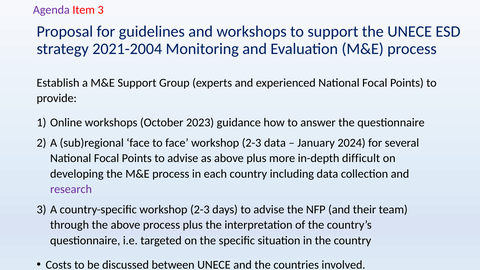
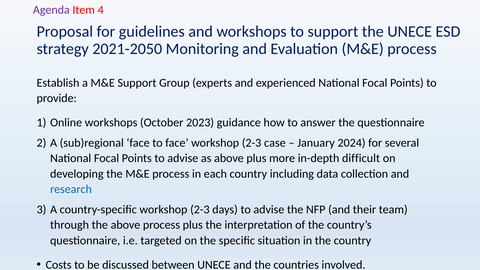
Item 3: 3 -> 4
2021-2004: 2021-2004 -> 2021-2050
2-3 data: data -> case
research colour: purple -> blue
